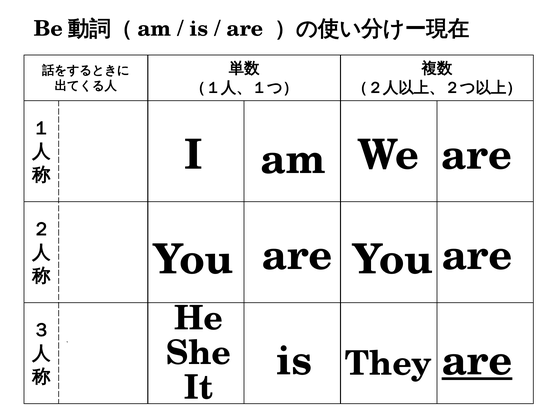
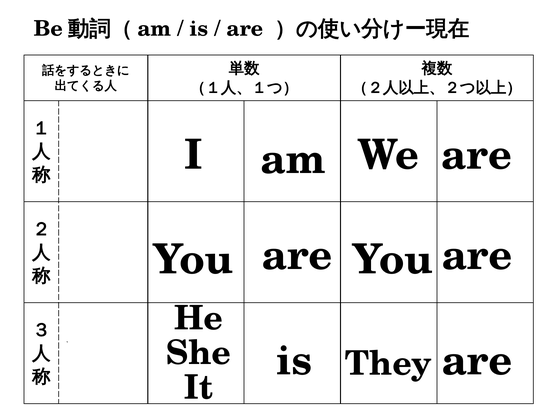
are at (477, 361) underline: present -> none
